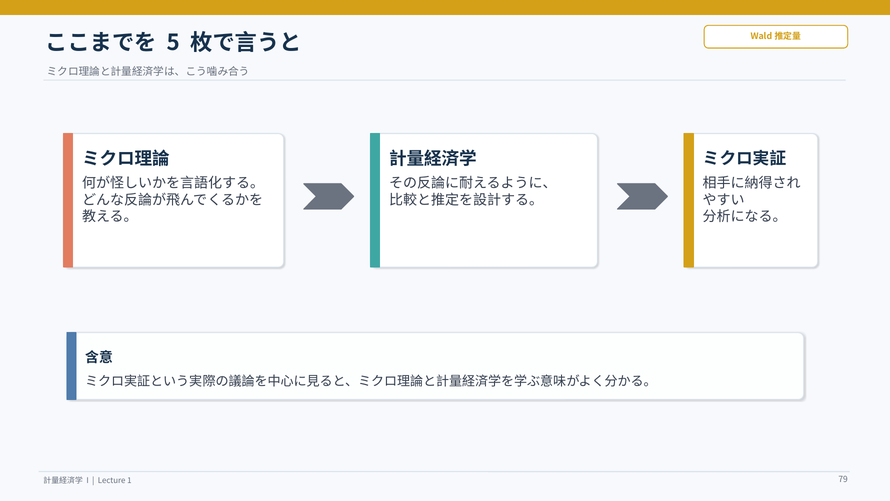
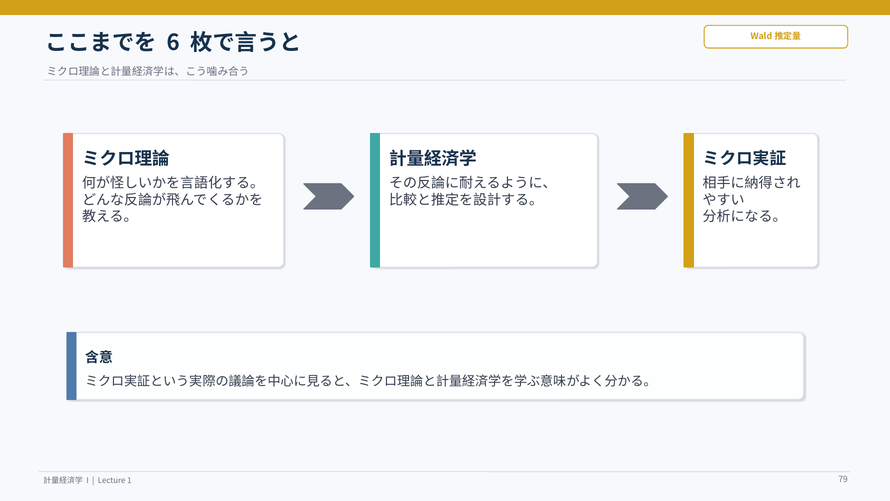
5: 5 -> 6
